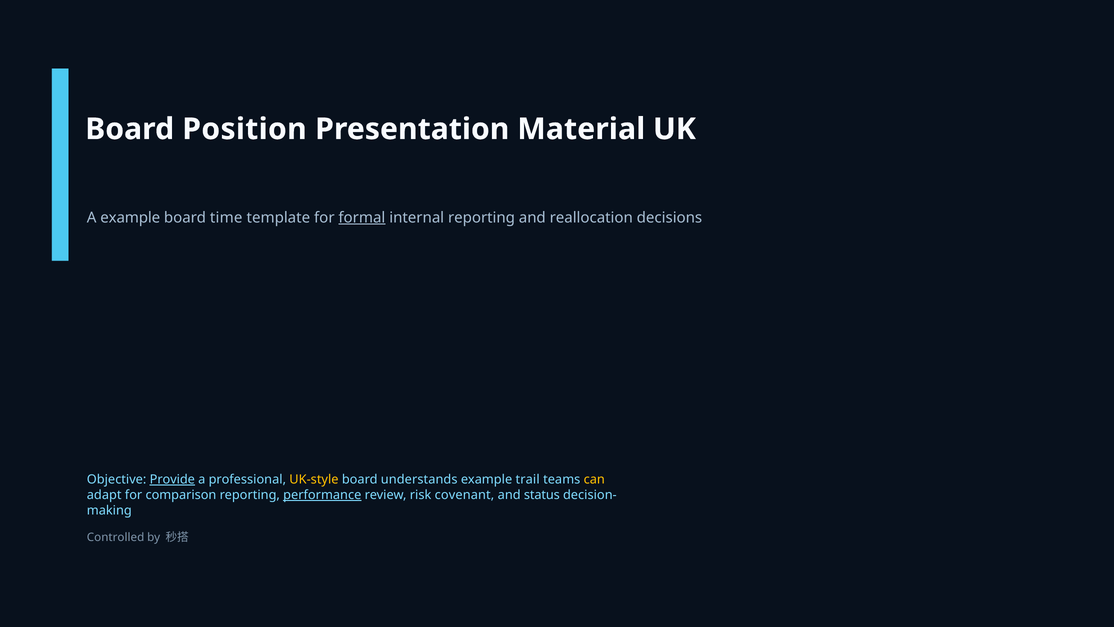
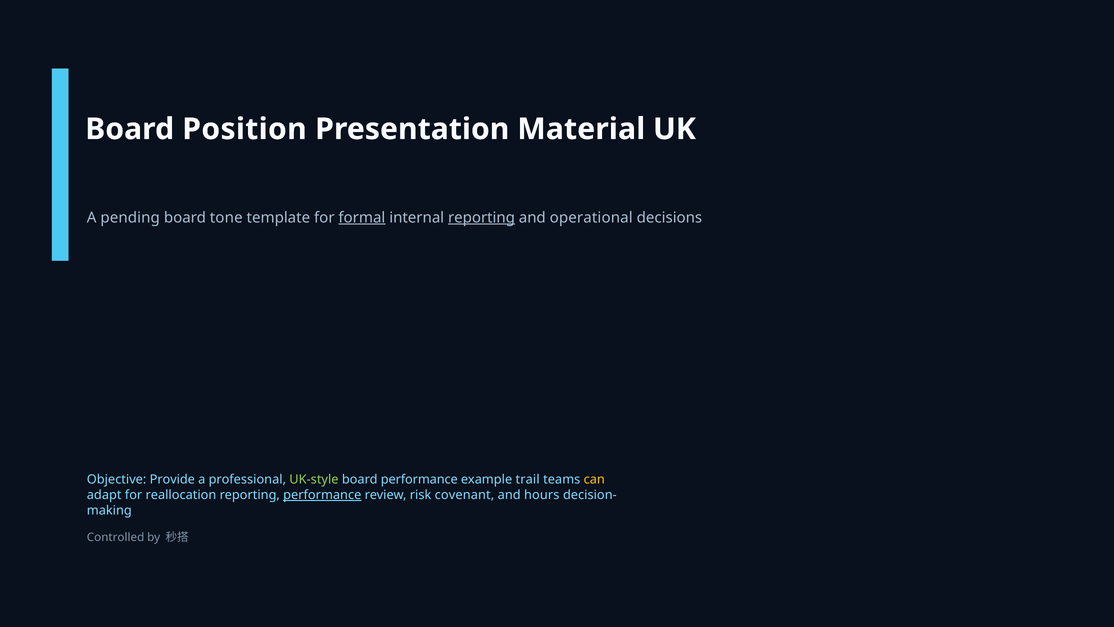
A example: example -> pending
time: time -> tone
reporting at (482, 217) underline: none -> present
reallocation: reallocation -> operational
Provide underline: present -> none
UK-style colour: yellow -> light green
board understands: understands -> performance
comparison: comparison -> reallocation
status: status -> hours
